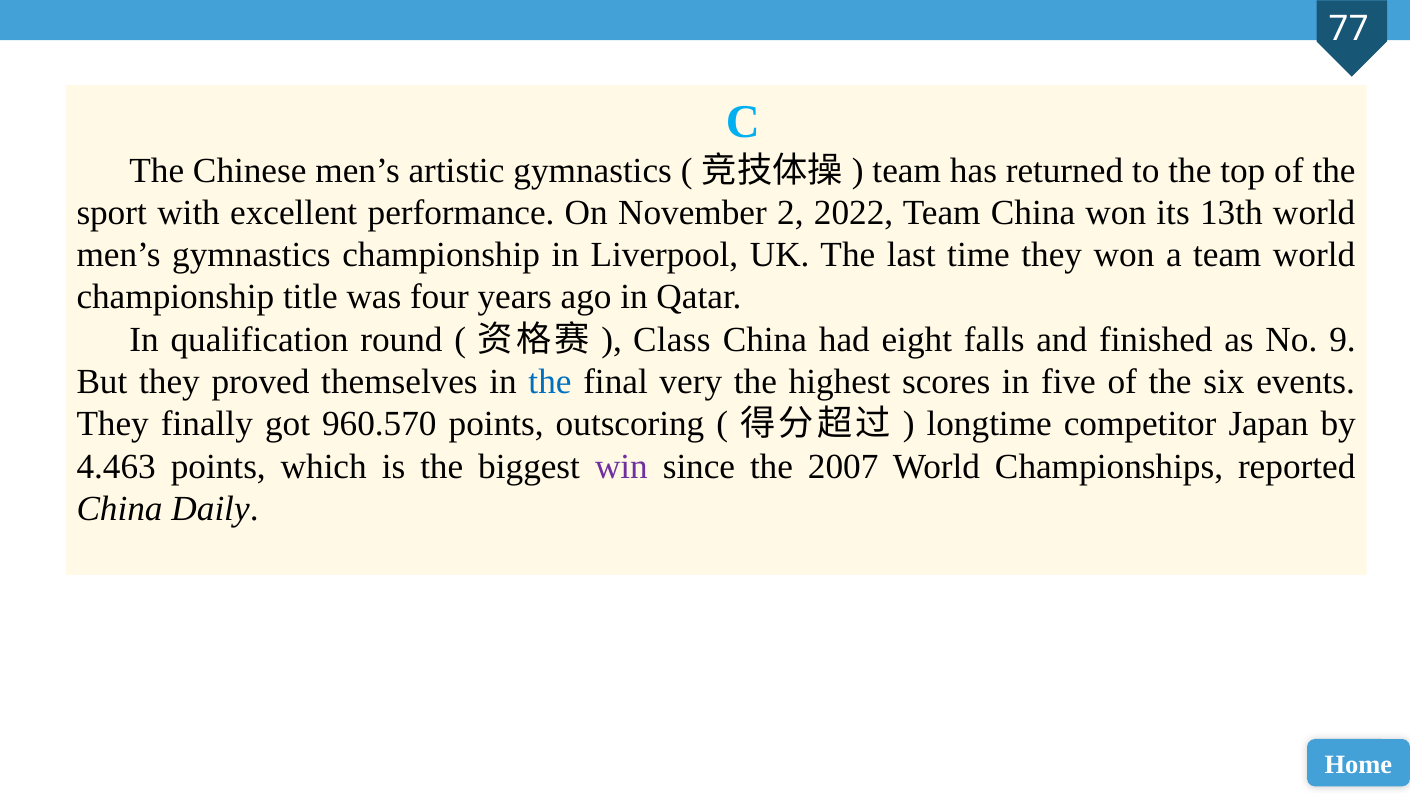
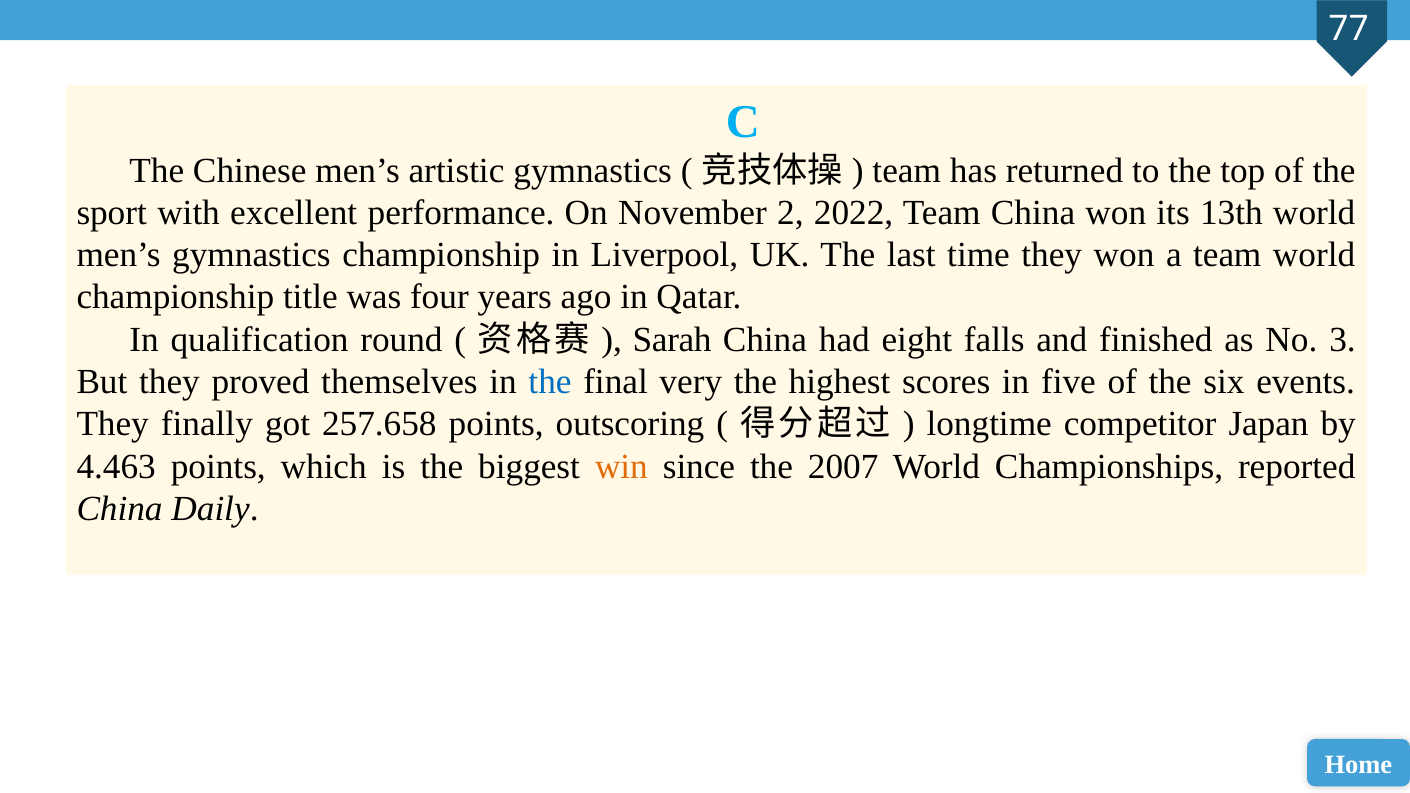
Class: Class -> Sarah
9: 9 -> 3
960.570: 960.570 -> 257.658
win colour: purple -> orange
